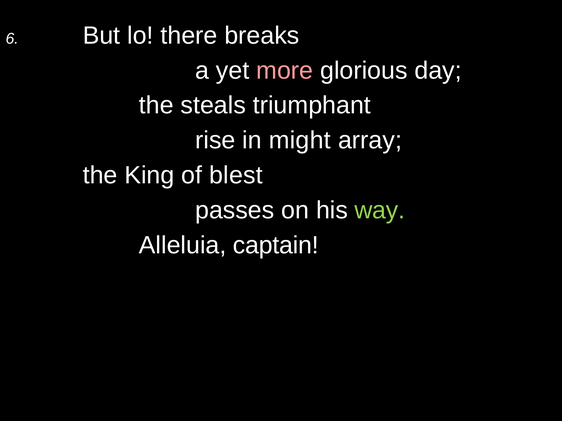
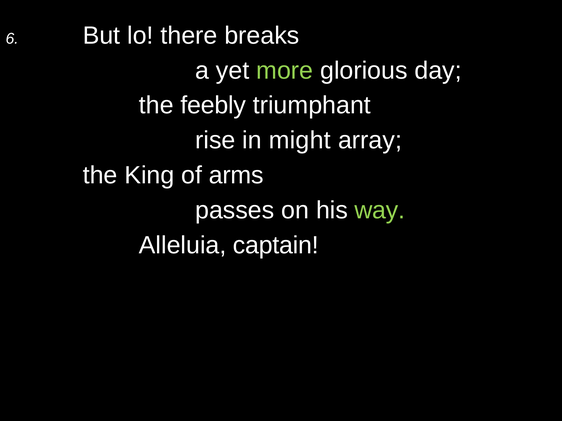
more colour: pink -> light green
steals: steals -> feebly
blest: blest -> arms
